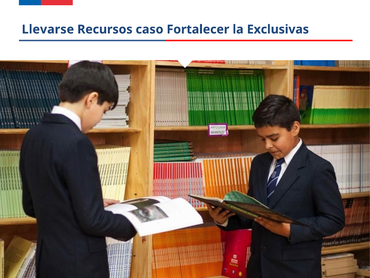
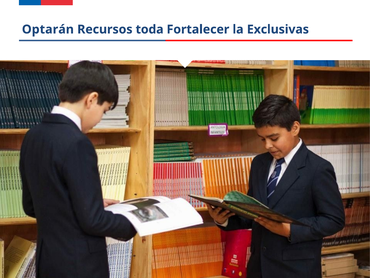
Llevarse: Llevarse -> Optarán
caso: caso -> toda
